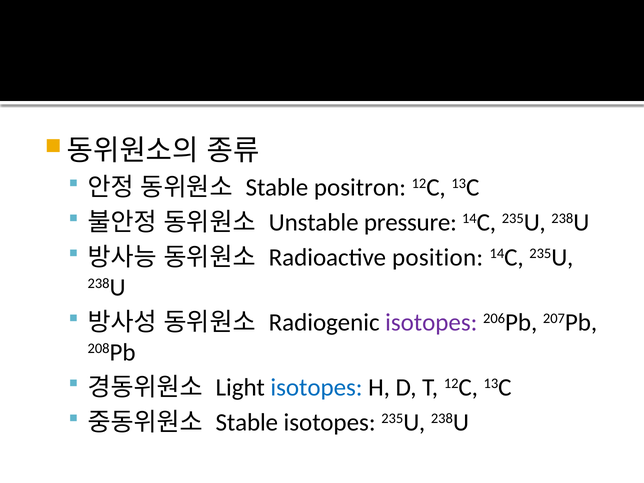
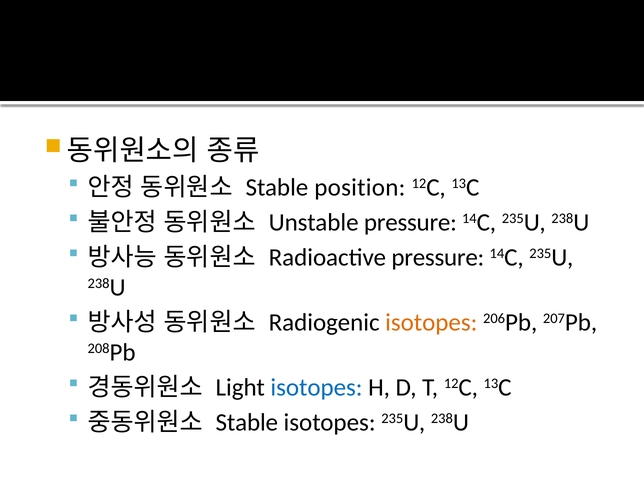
positron: positron -> position
Radioactive position: position -> pressure
isotopes at (431, 323) colour: purple -> orange
